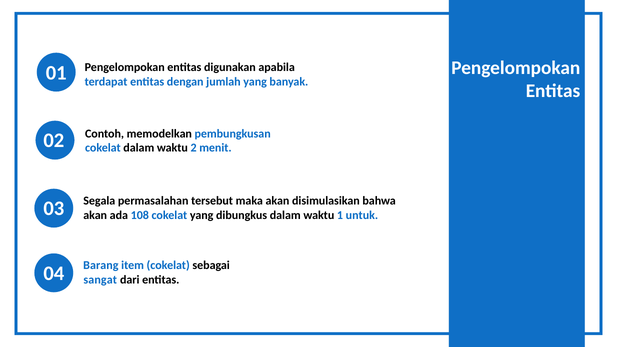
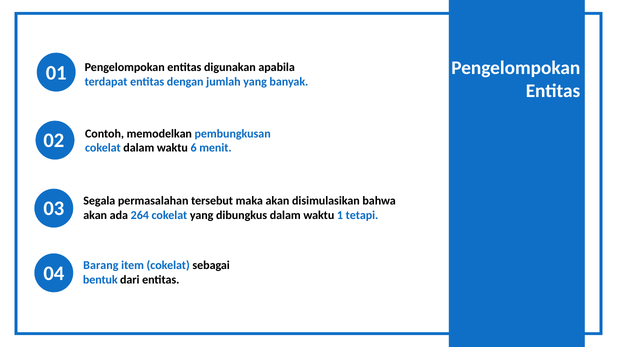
2: 2 -> 6
108: 108 -> 264
untuk: untuk -> tetapi
sangat: sangat -> bentuk
